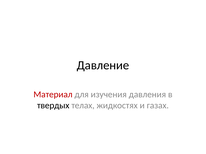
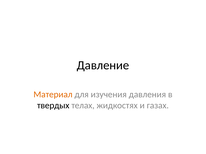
Материал colour: red -> orange
